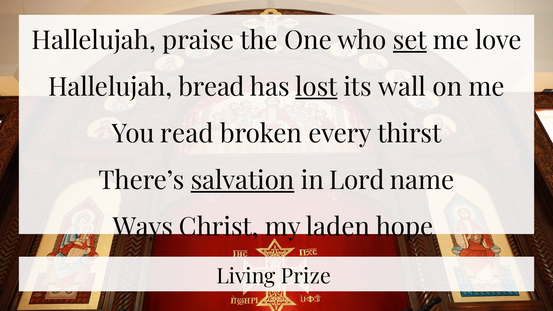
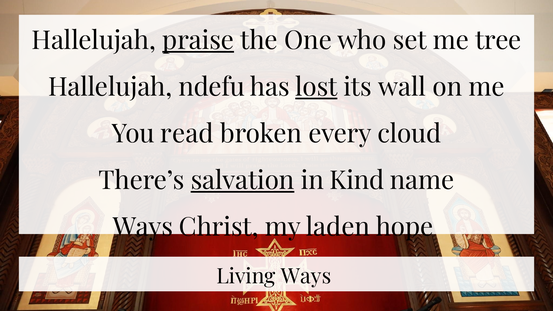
praise underline: none -> present
set underline: present -> none
love: love -> tree
bread: bread -> ndefu
thirst: thirst -> cloud
Lord: Lord -> Kind
Living Prize: Prize -> Ways
